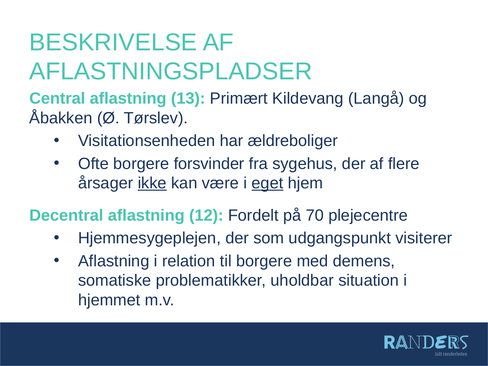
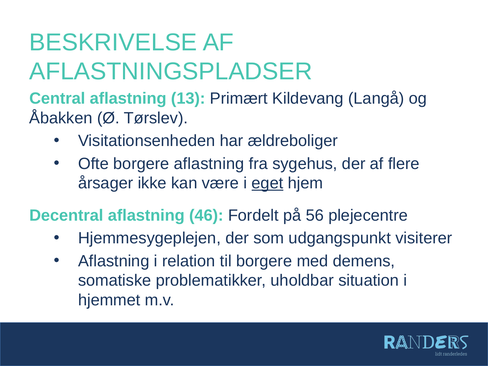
borgere forsvinder: forsvinder -> aflastning
ikke underline: present -> none
12: 12 -> 46
70: 70 -> 56
